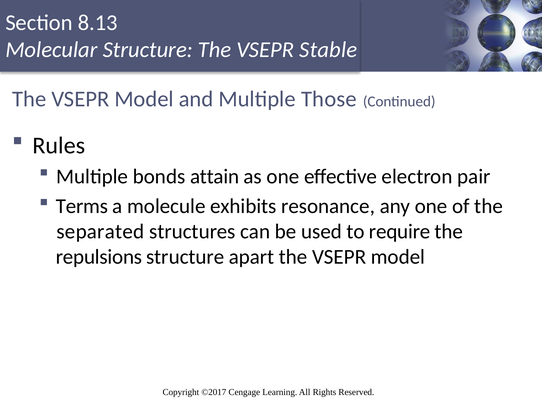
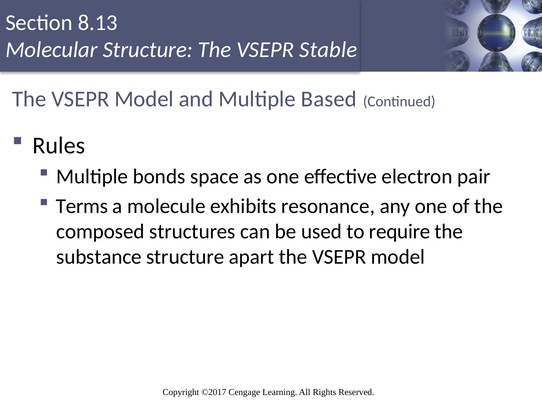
Those: Those -> Based
attain: attain -> space
separated: separated -> composed
repulsions: repulsions -> substance
